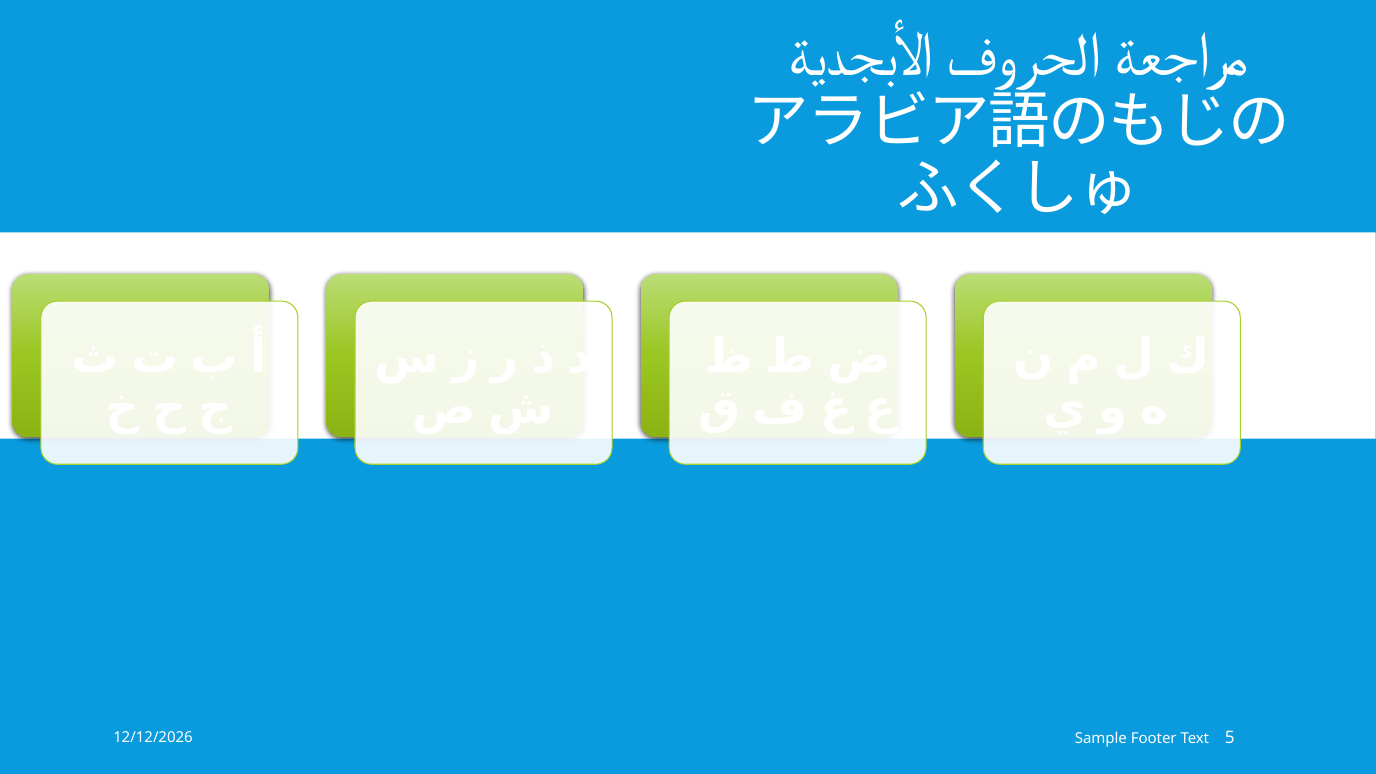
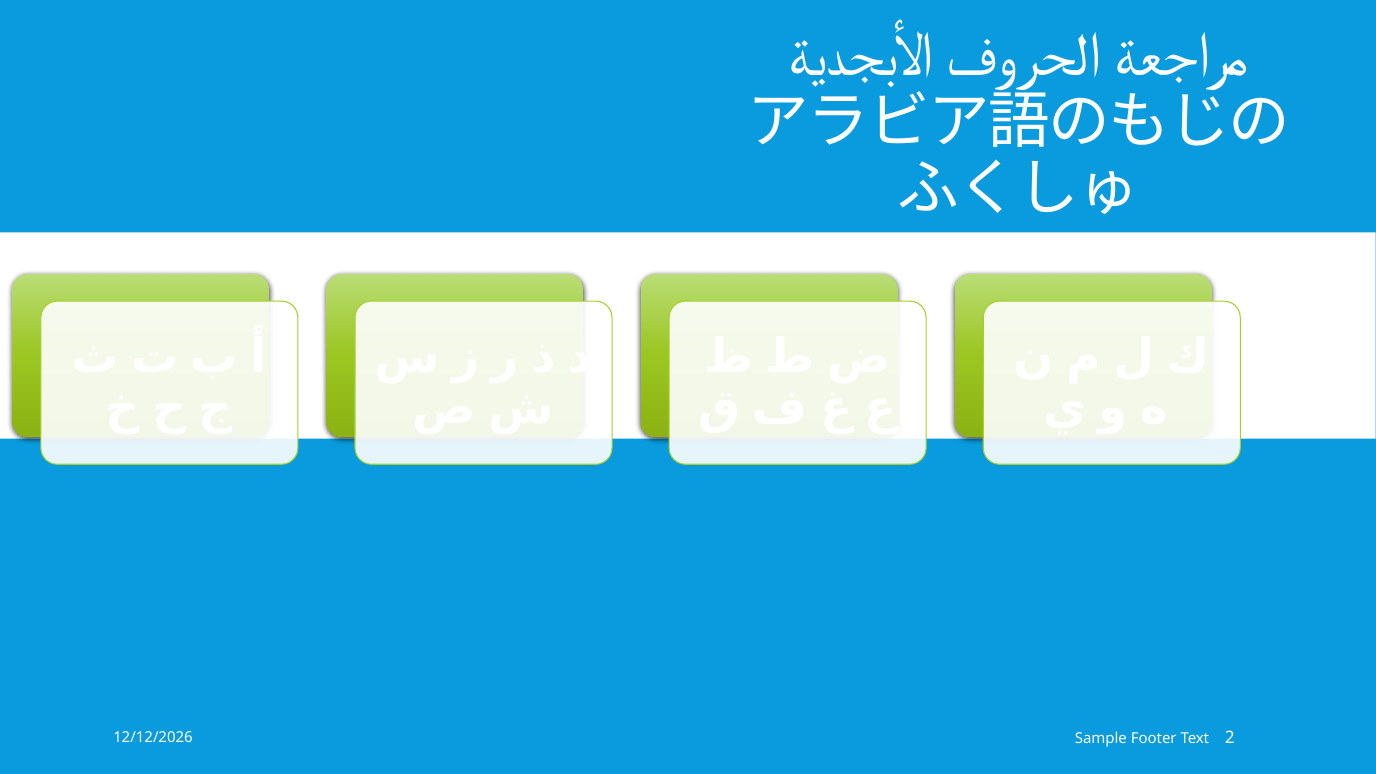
5: 5 -> 2
